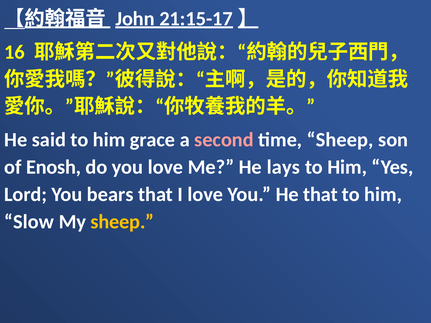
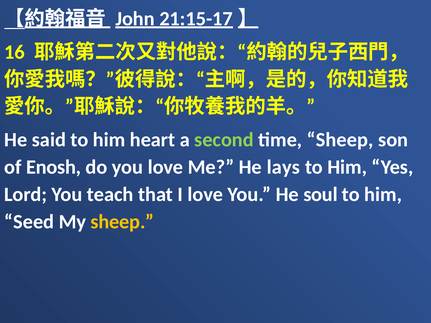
grace: grace -> heart
second colour: pink -> light green
bears: bears -> teach
He that: that -> soul
Slow: Slow -> Seed
